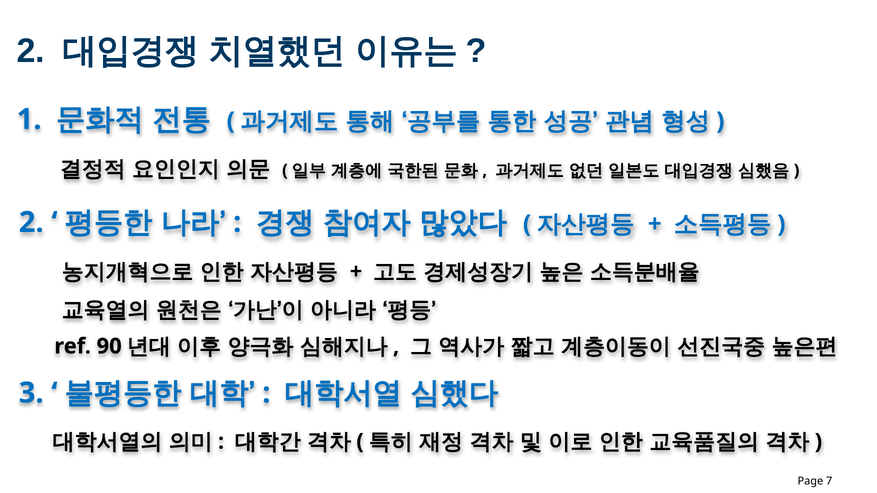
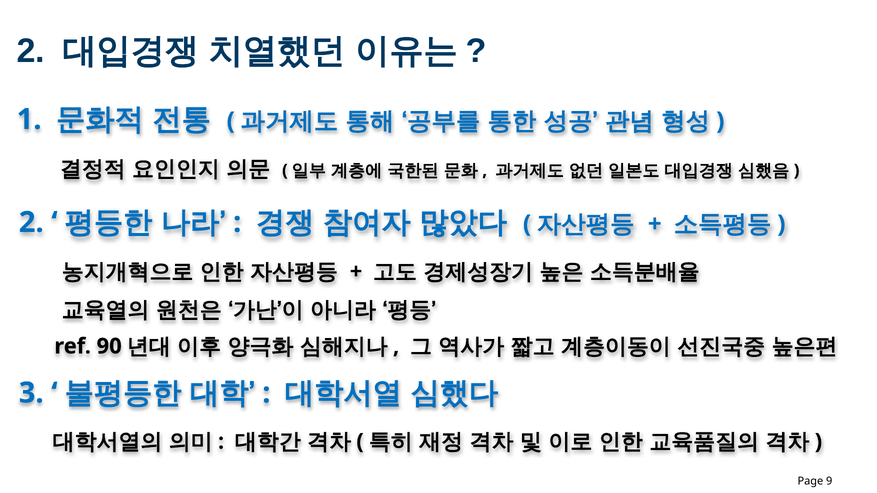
7: 7 -> 9
